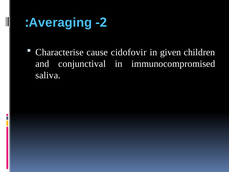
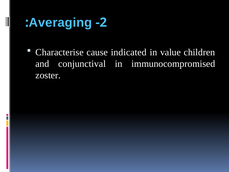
cidofovir: cidofovir -> indicated
given: given -> value
saliva: saliva -> zoster
